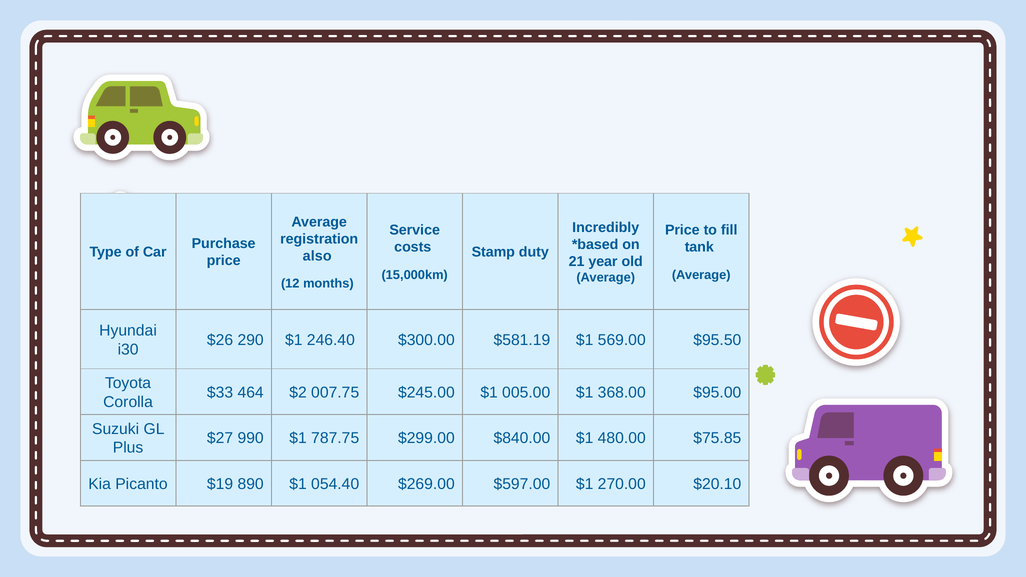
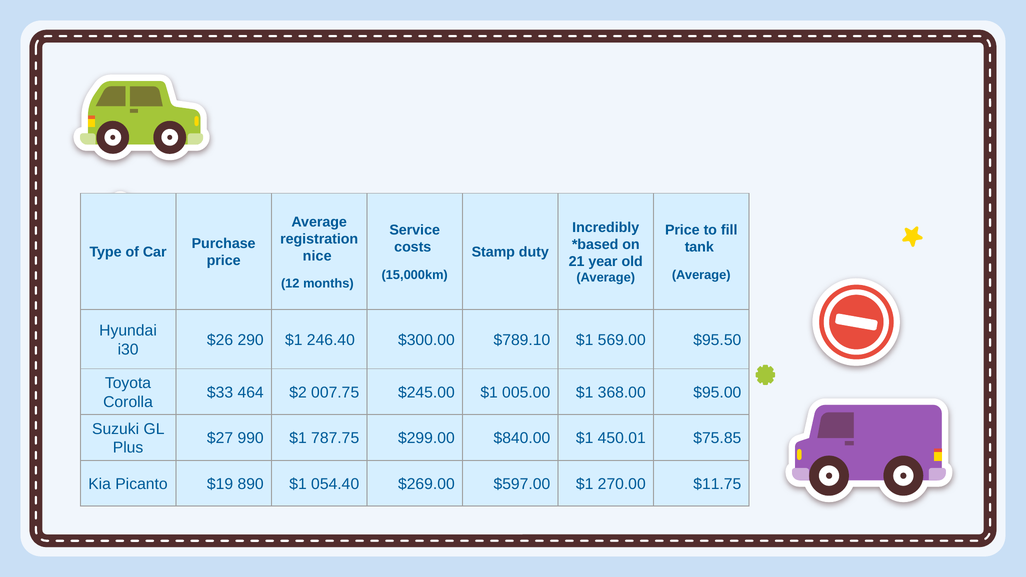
also: also -> nice
$581.19: $581.19 -> $789.10
480.00: 480.00 -> 450.01
$20.10: $20.10 -> $11.75
